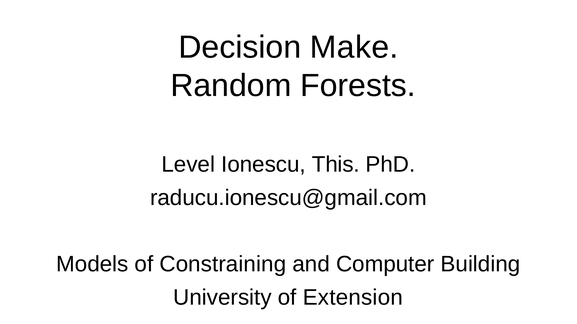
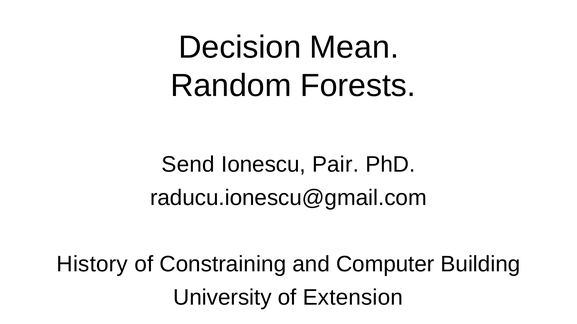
Make: Make -> Mean
Level: Level -> Send
This: This -> Pair
Models: Models -> History
